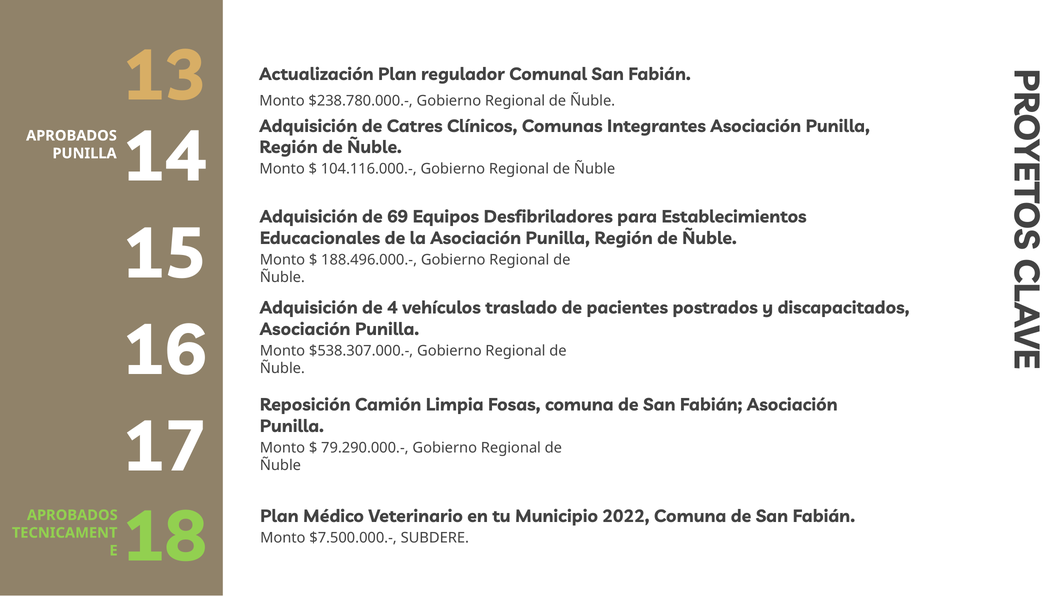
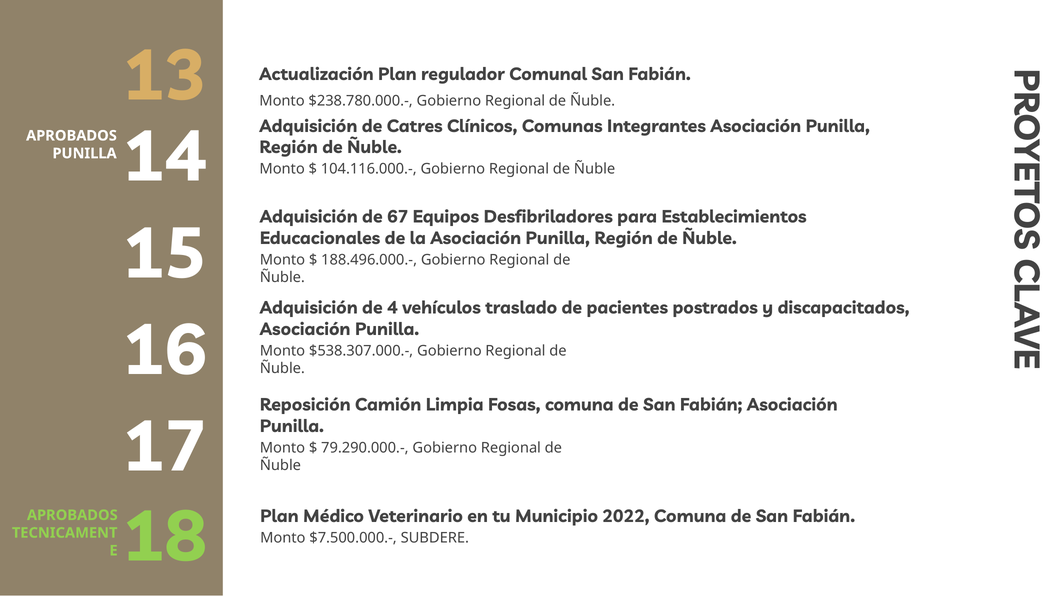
69: 69 -> 67
